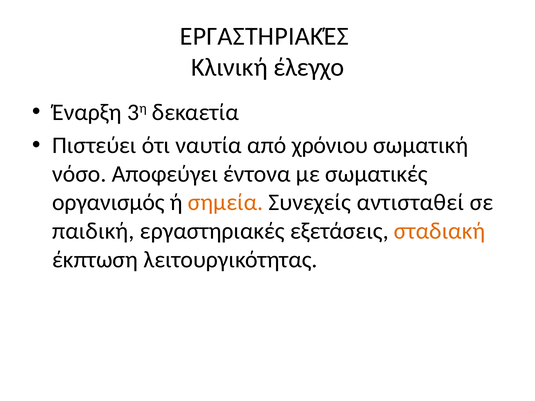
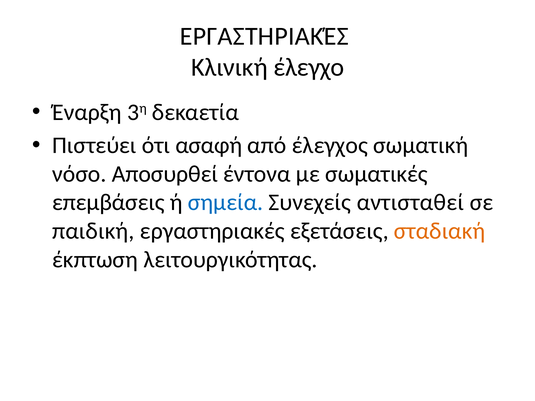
ναυτία: ναυτία -> ασαφή
χρόνιου: χρόνιου -> έλεγχος
Αποφεύγει: Αποφεύγει -> Αποσυρθεί
οργανισμός: οργανισμός -> επεμβάσεις
σημεία colour: orange -> blue
